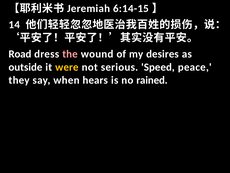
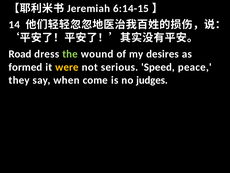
the colour: pink -> light green
outside: outside -> formed
hears: hears -> come
rained: rained -> judges
